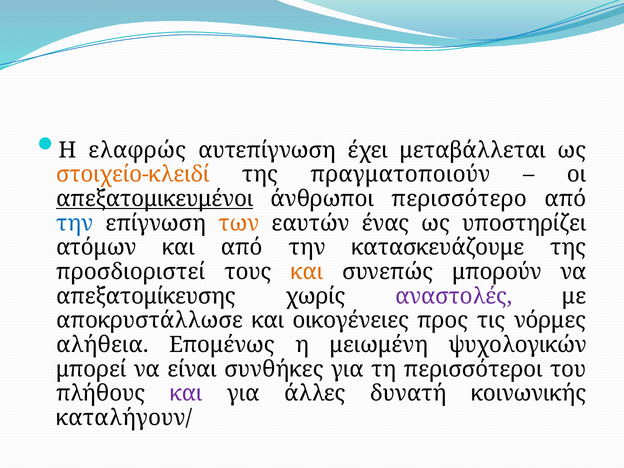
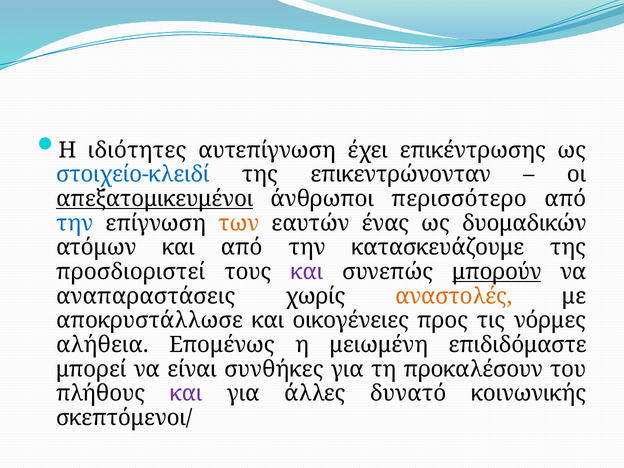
ελαφρώς: ελαφρώς -> ιδιότητες
μεταβάλλεται: μεταβάλλεται -> επικέντρωσης
στοιχείο-κλειδί colour: orange -> blue
πραγματοποιούν: πραγματοποιούν -> επικεντρώνονταν
υποστηρίζει: υποστηρίζει -> δυομαδικών
και at (307, 272) colour: orange -> purple
μπορούν underline: none -> present
απεξατομίκευσης: απεξατομίκευσης -> αναπαραστάσεις
αναστολές colour: purple -> orange
ψυχολογικών: ψυχολογικών -> επιδιδόμαστε
περισσότεροι: περισσότεροι -> προκαλέσουν
δυνατή: δυνατή -> δυνατό
καταλήγουν/: καταλήγουν/ -> σκεπτόμενοι/
